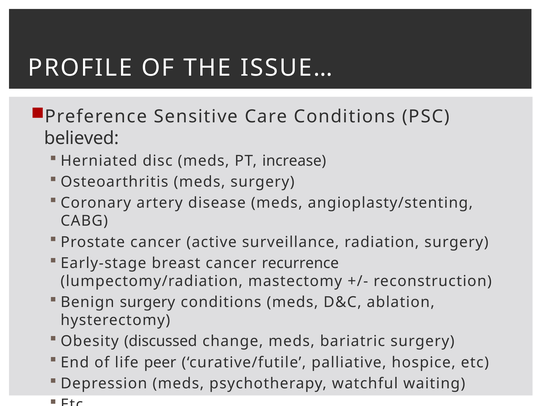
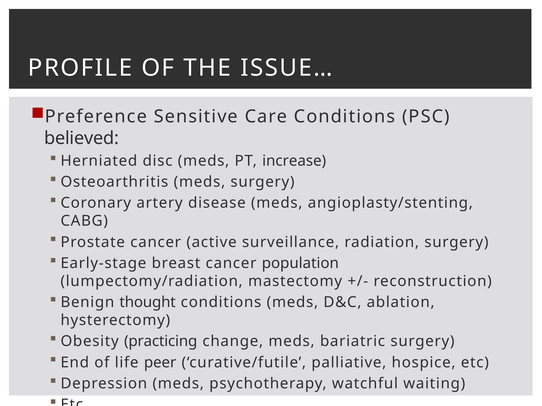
recurrence: recurrence -> population
Benign surgery: surgery -> thought
discussed: discussed -> practicing
